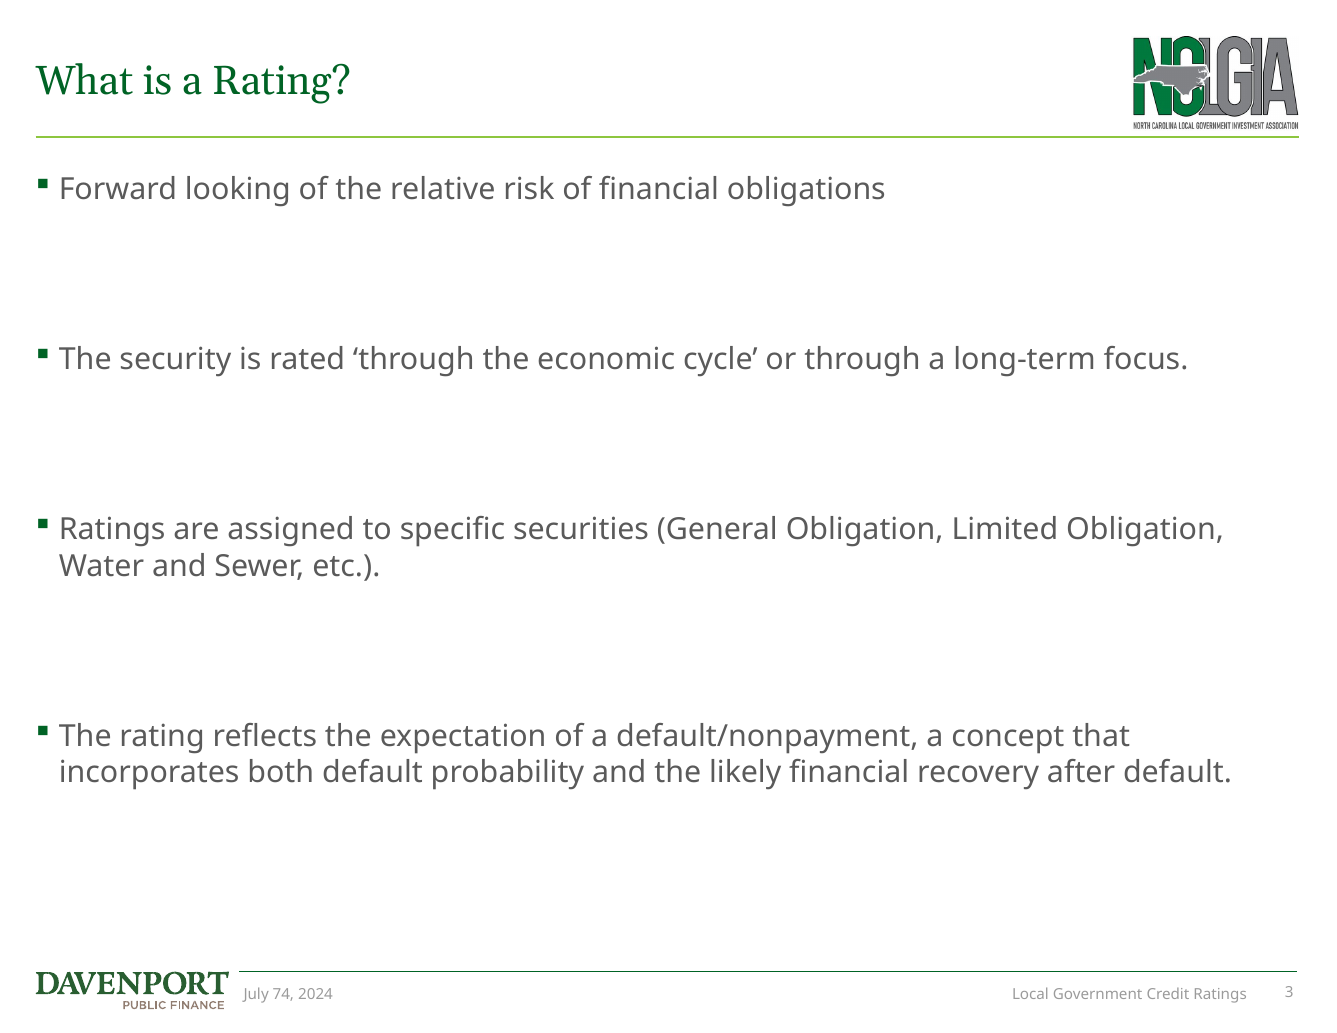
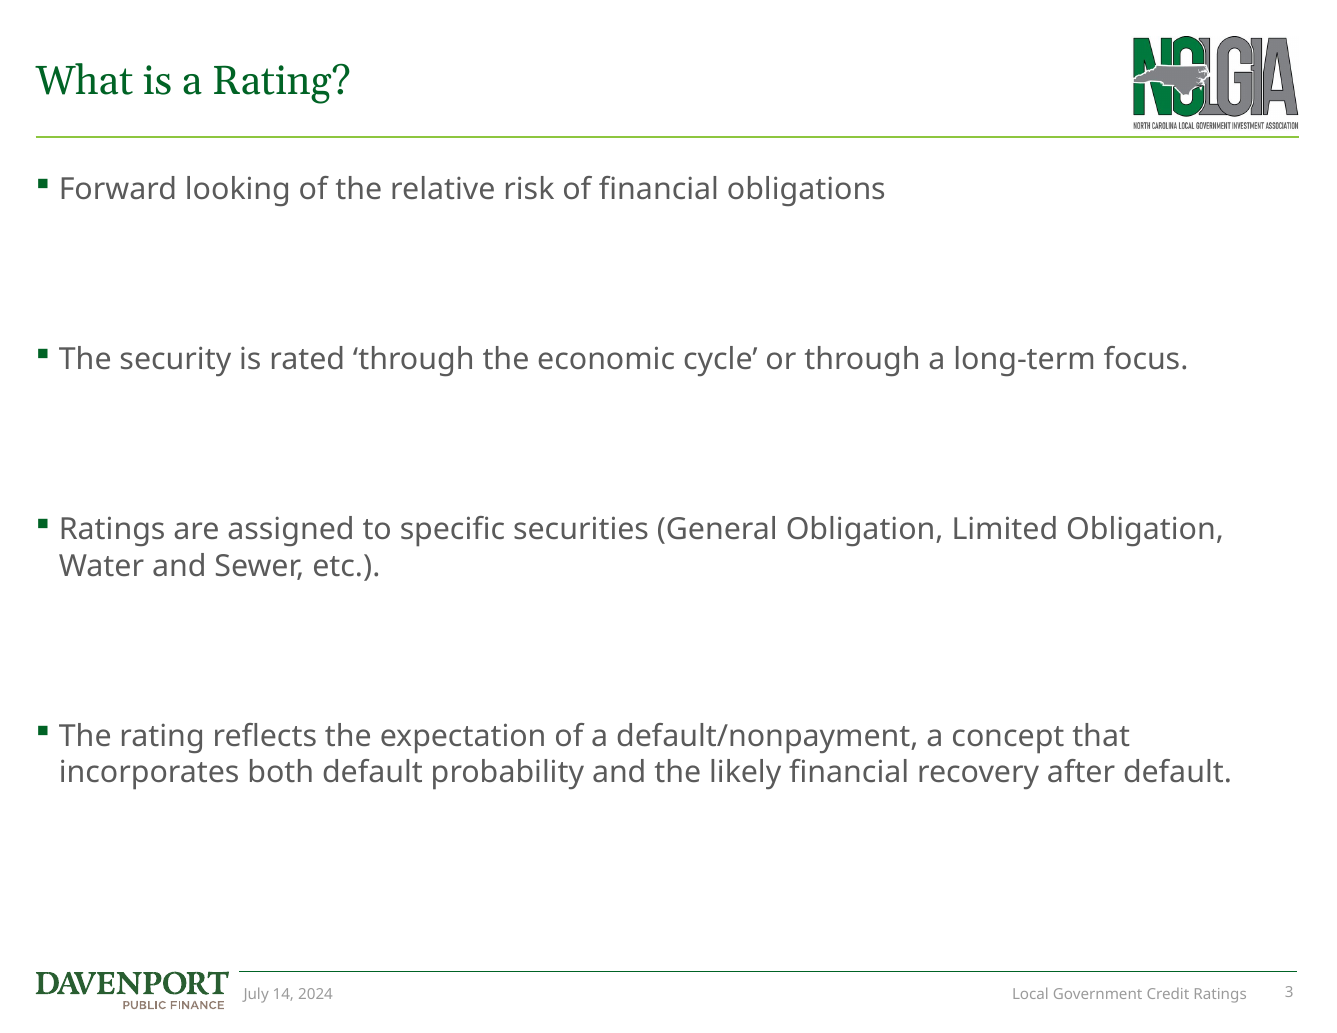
74: 74 -> 14
